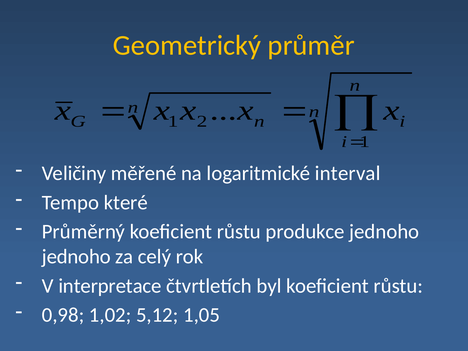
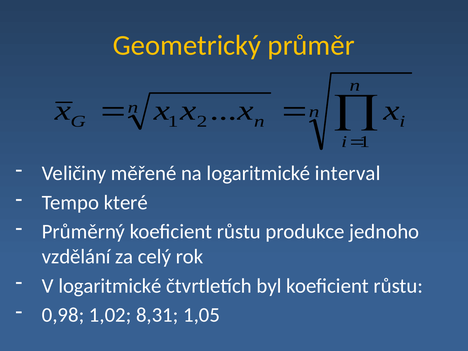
jednoho at (76, 257): jednoho -> vzdělání
V interpretace: interpretace -> logaritmické
5,12: 5,12 -> 8,31
